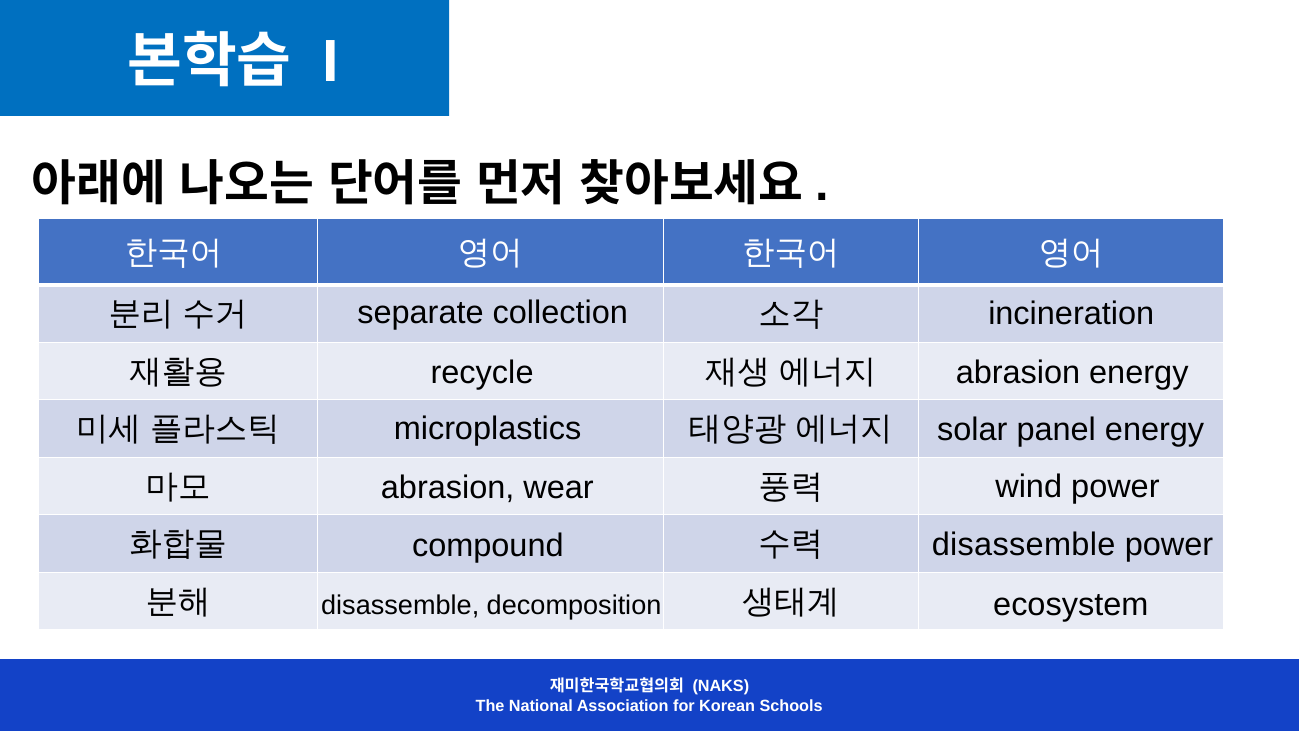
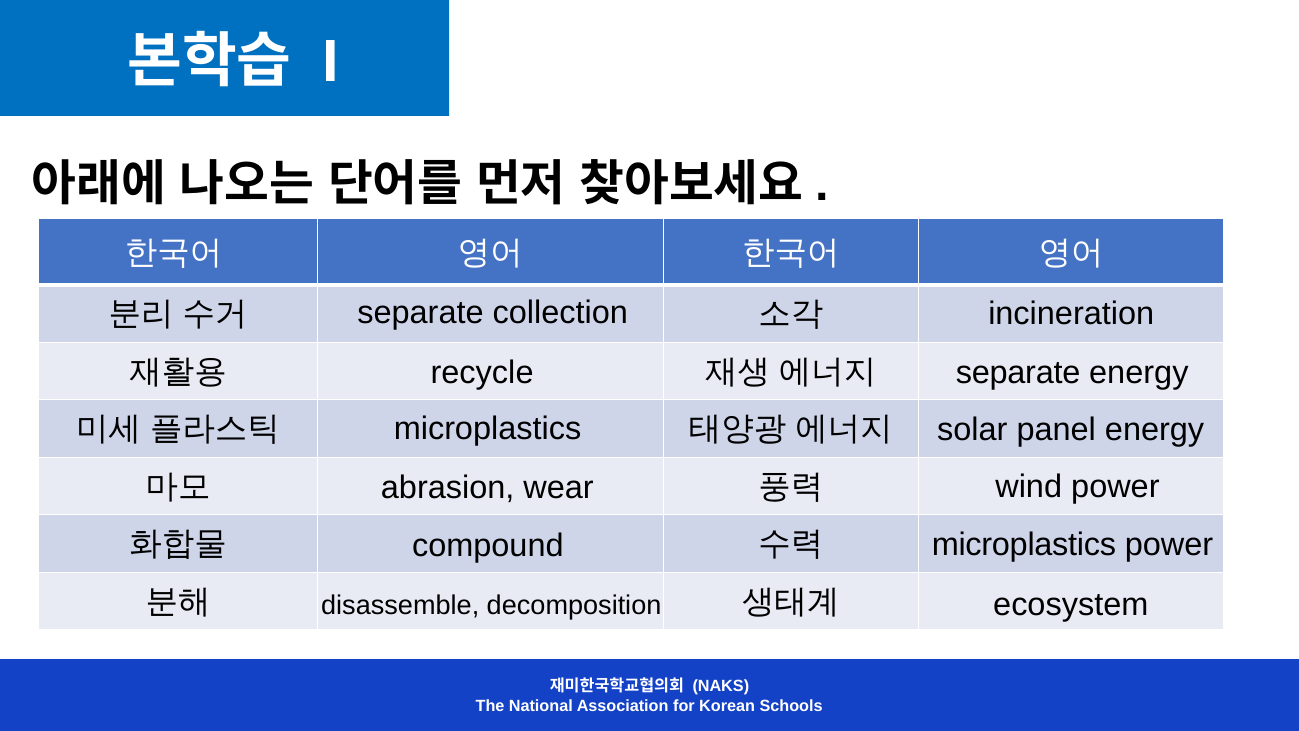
abrasion at (1018, 373): abrasion -> separate
disassemble at (1024, 545): disassemble -> microplastics
